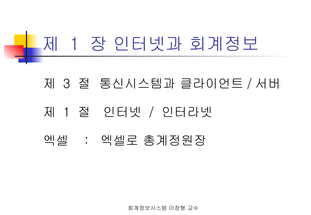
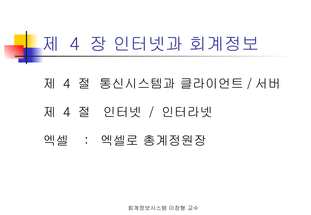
1 at (75, 45): 1 -> 4
3 at (67, 84): 3 -> 4
1 at (67, 113): 1 -> 4
